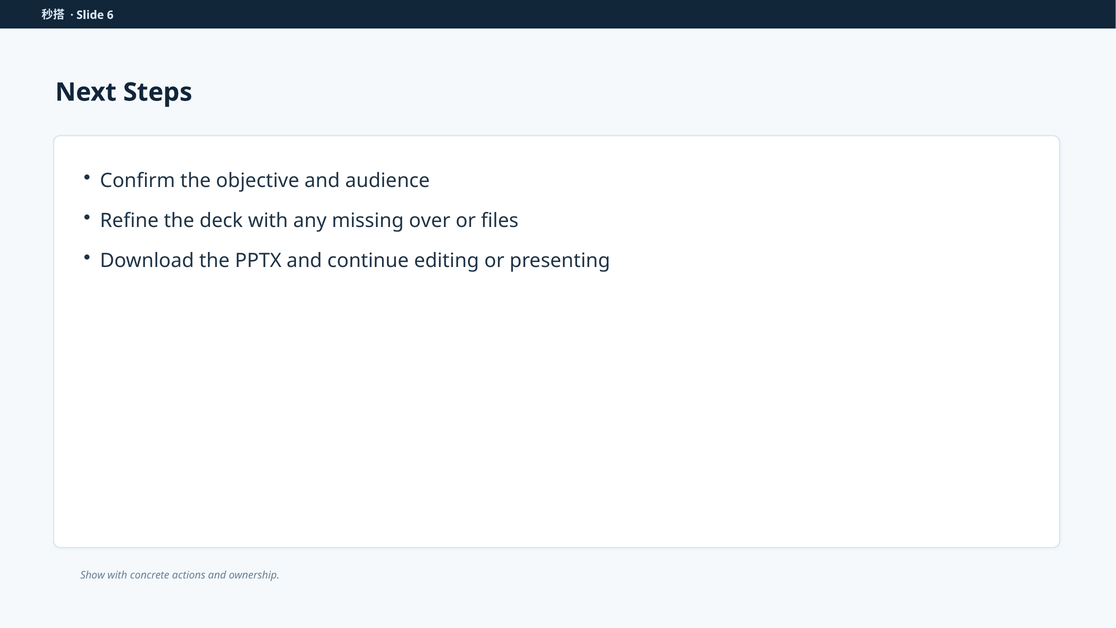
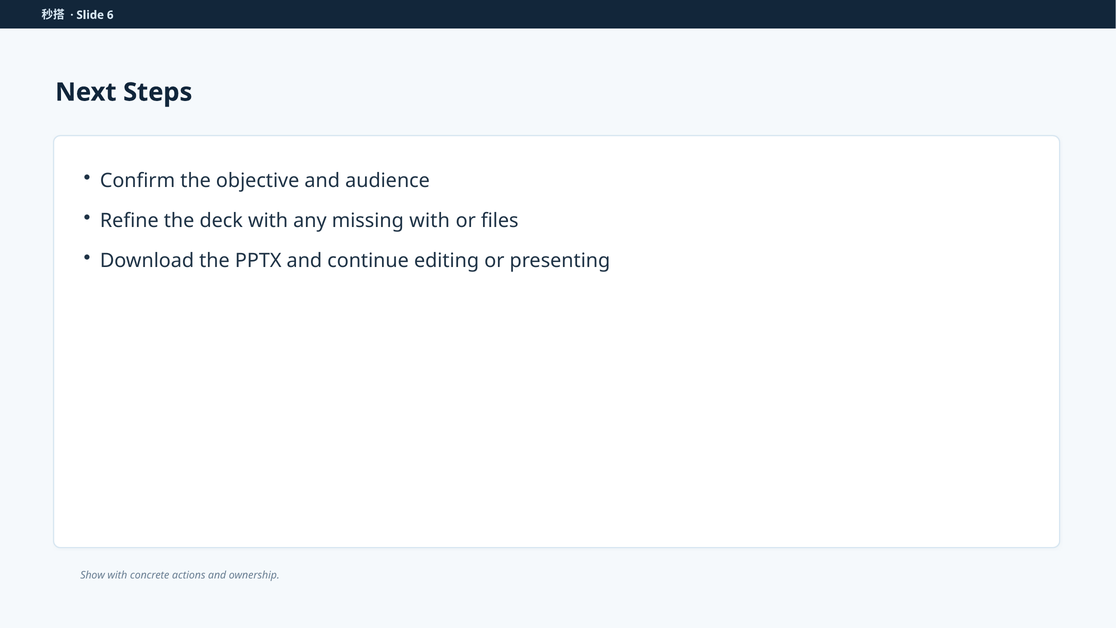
missing over: over -> with
